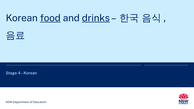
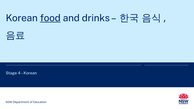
drinks underline: present -> none
